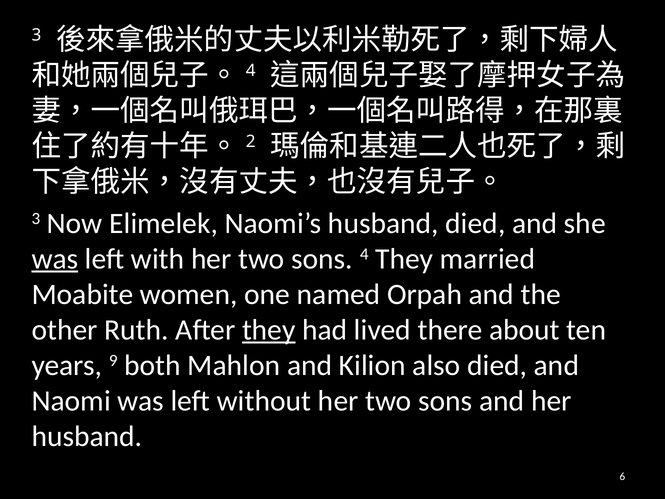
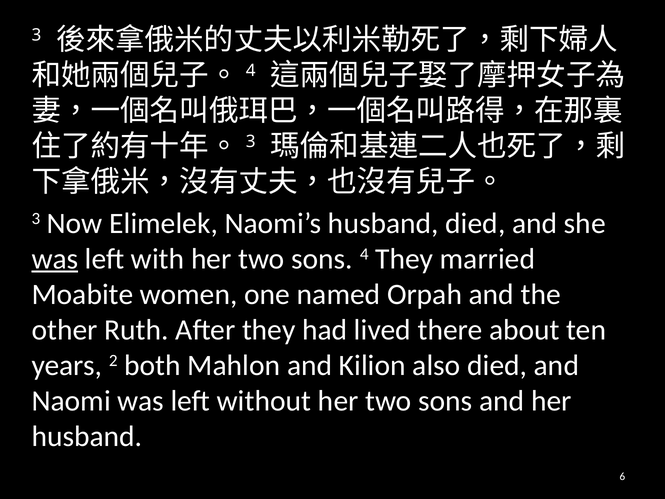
2 at (251, 142): 2 -> 3
they at (269, 330) underline: present -> none
9: 9 -> 2
